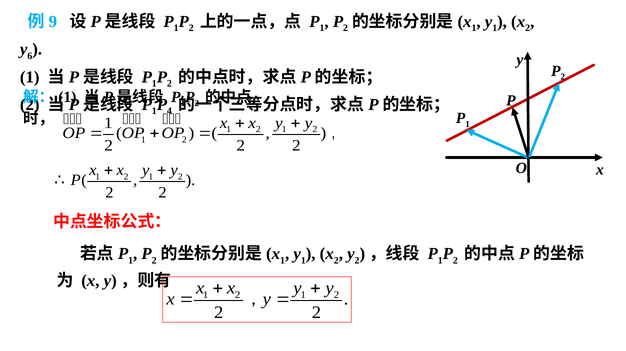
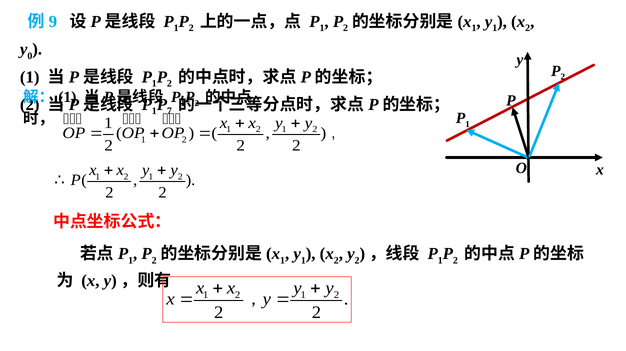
6: 6 -> 0
4: 4 -> 7
